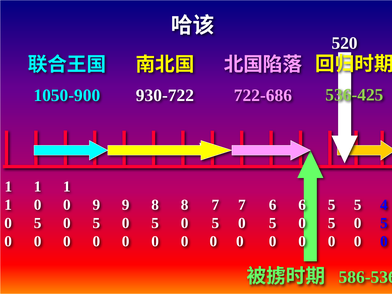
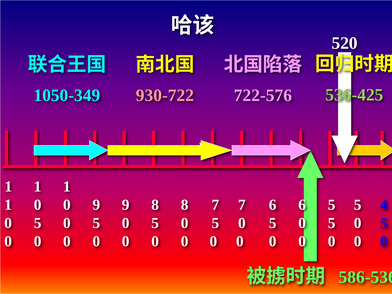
1050-900: 1050-900 -> 1050-349
930-722 colour: white -> pink
722-686: 722-686 -> 722-576
